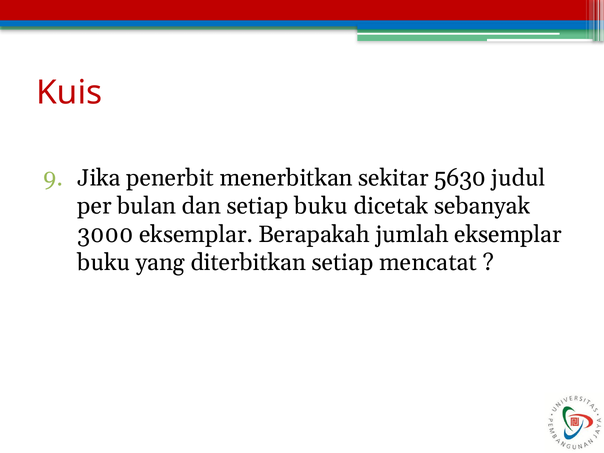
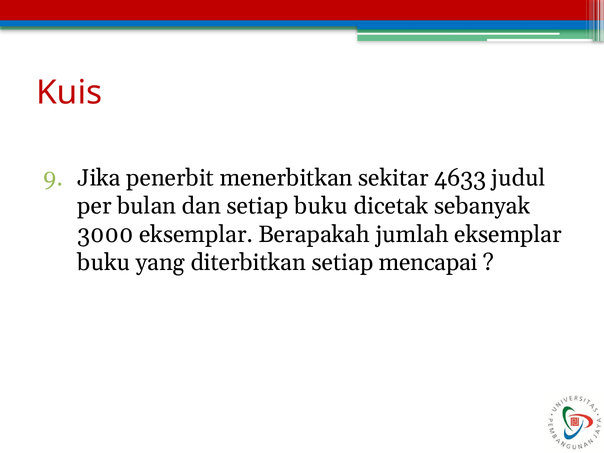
5630: 5630 -> 4633
mencatat: mencatat -> mencapai
